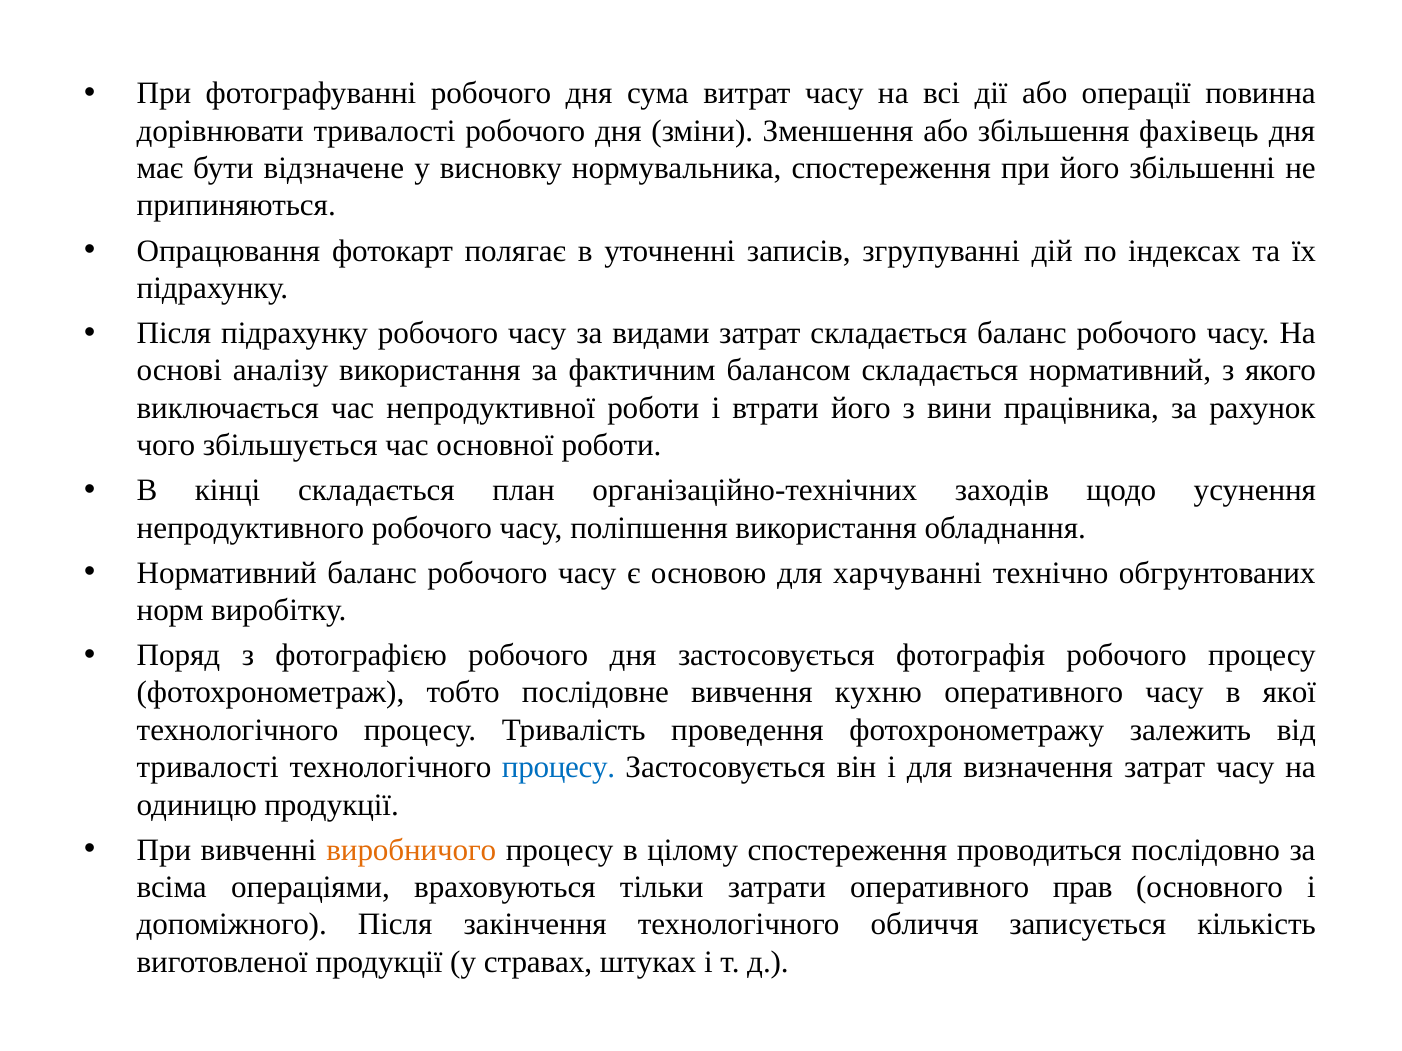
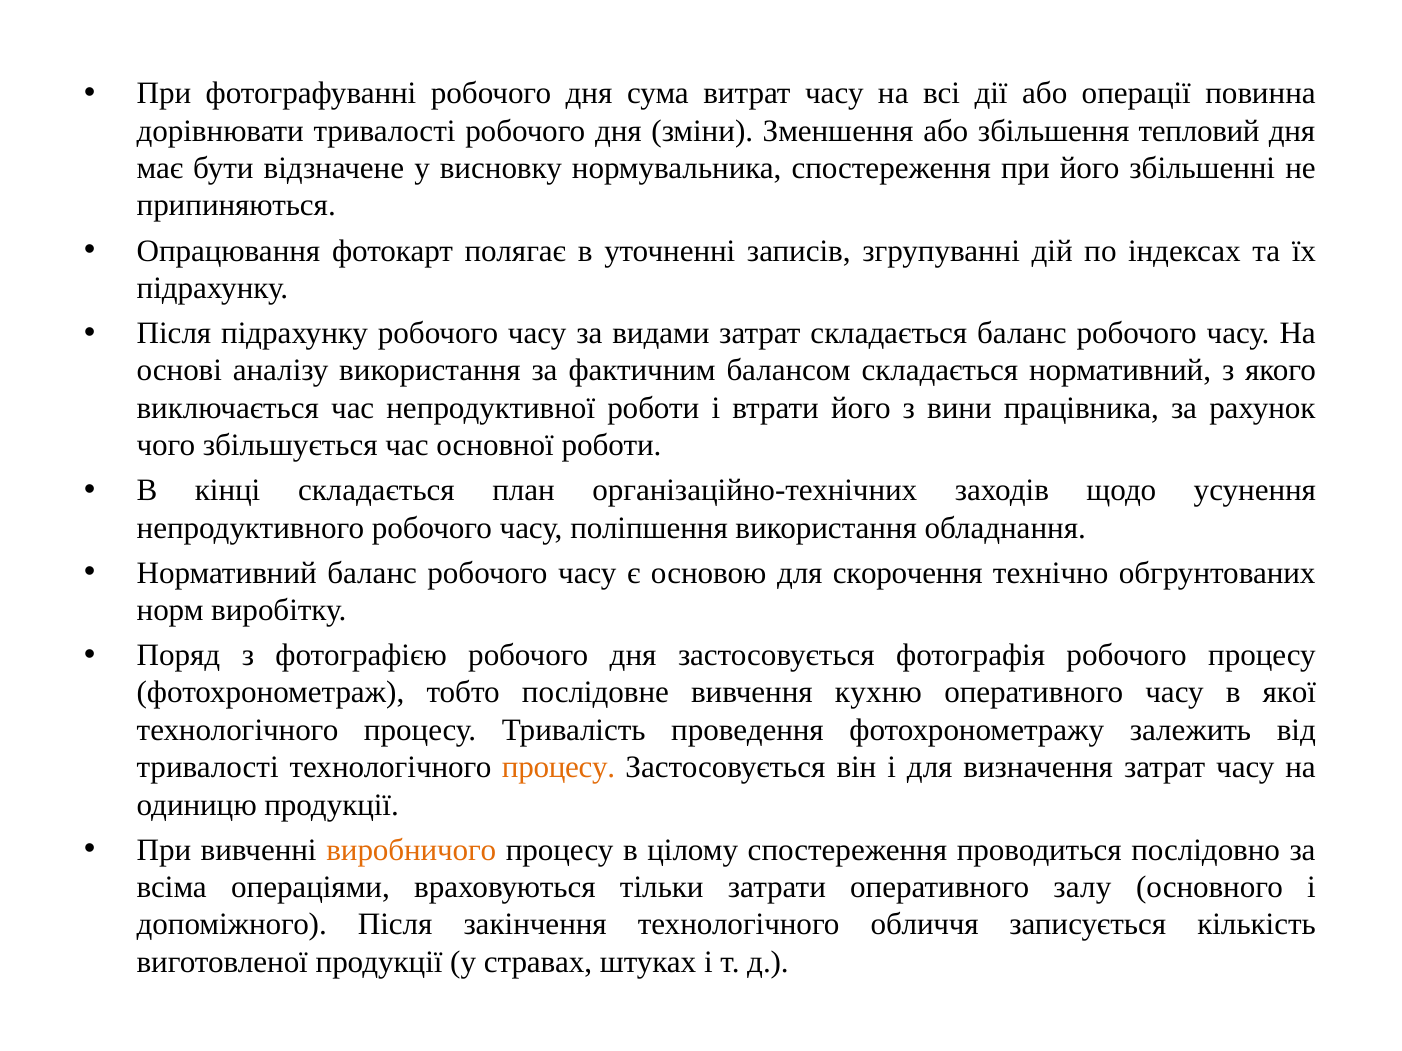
фахівець: фахівець -> тепловий
харчуванні: харчуванні -> скорочення
процесу at (559, 768) colour: blue -> orange
прав: прав -> залу
